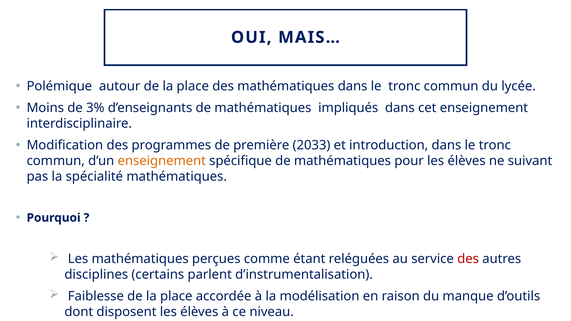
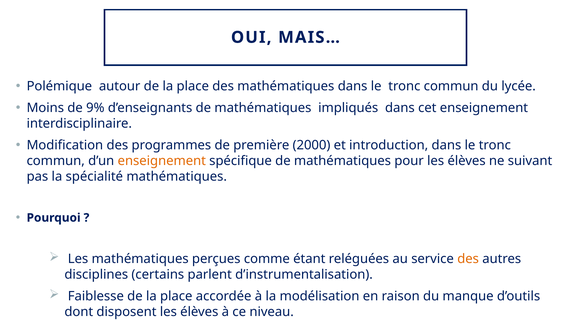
3%: 3% -> 9%
2033: 2033 -> 2000
des at (468, 259) colour: red -> orange
